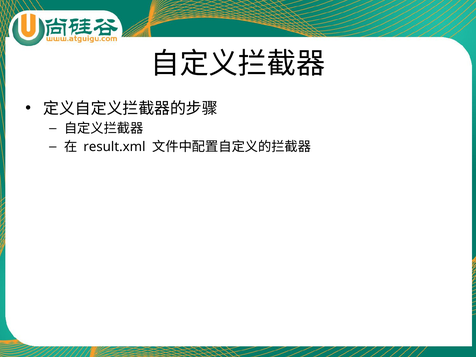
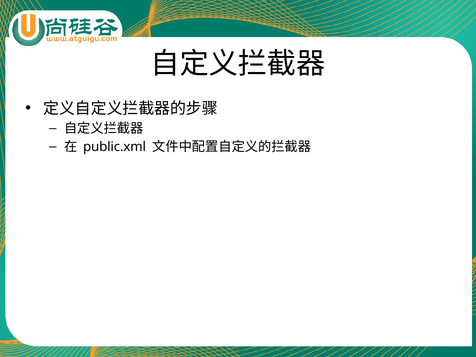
result.xml: result.xml -> public.xml
